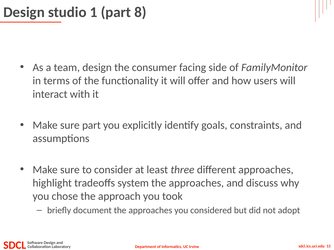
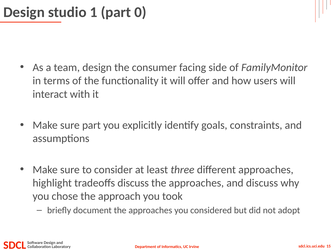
8: 8 -> 0
tradeoffs system: system -> discuss
